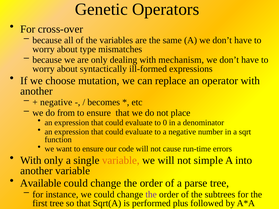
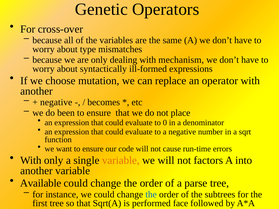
from: from -> been
simple: simple -> factors
the at (151, 195) colour: purple -> blue
plus: plus -> face
